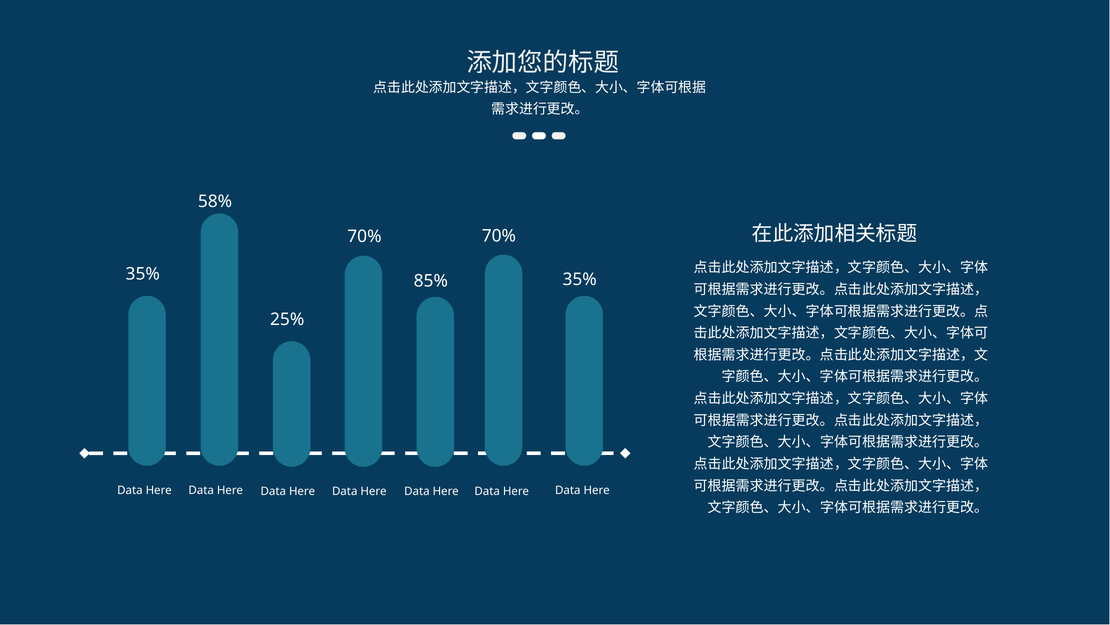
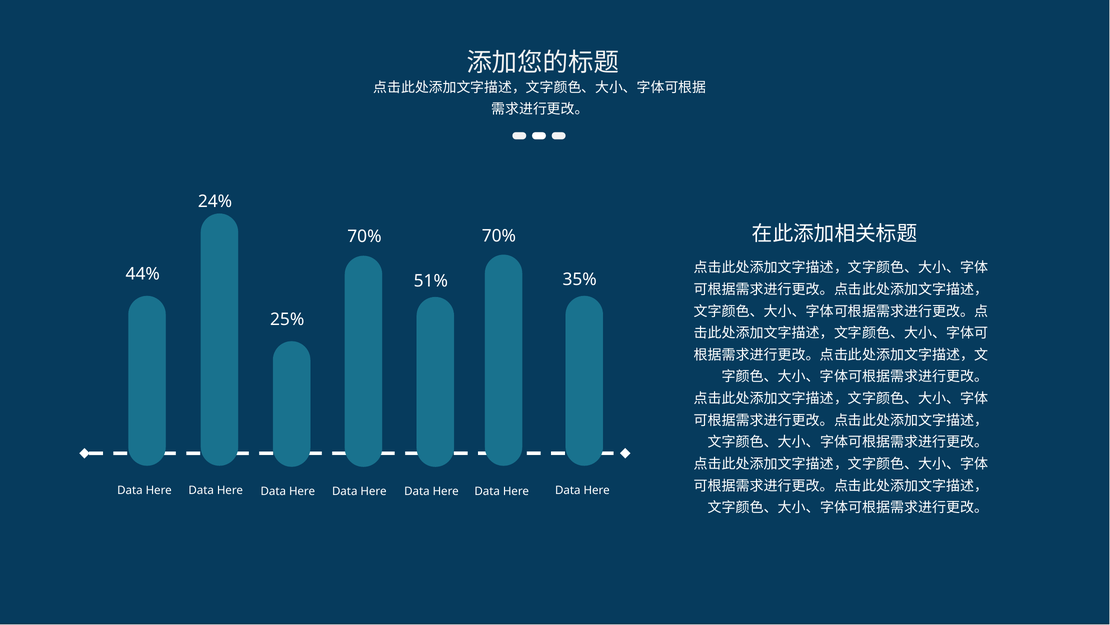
58%: 58% -> 24%
35% at (143, 274): 35% -> 44%
85%: 85% -> 51%
